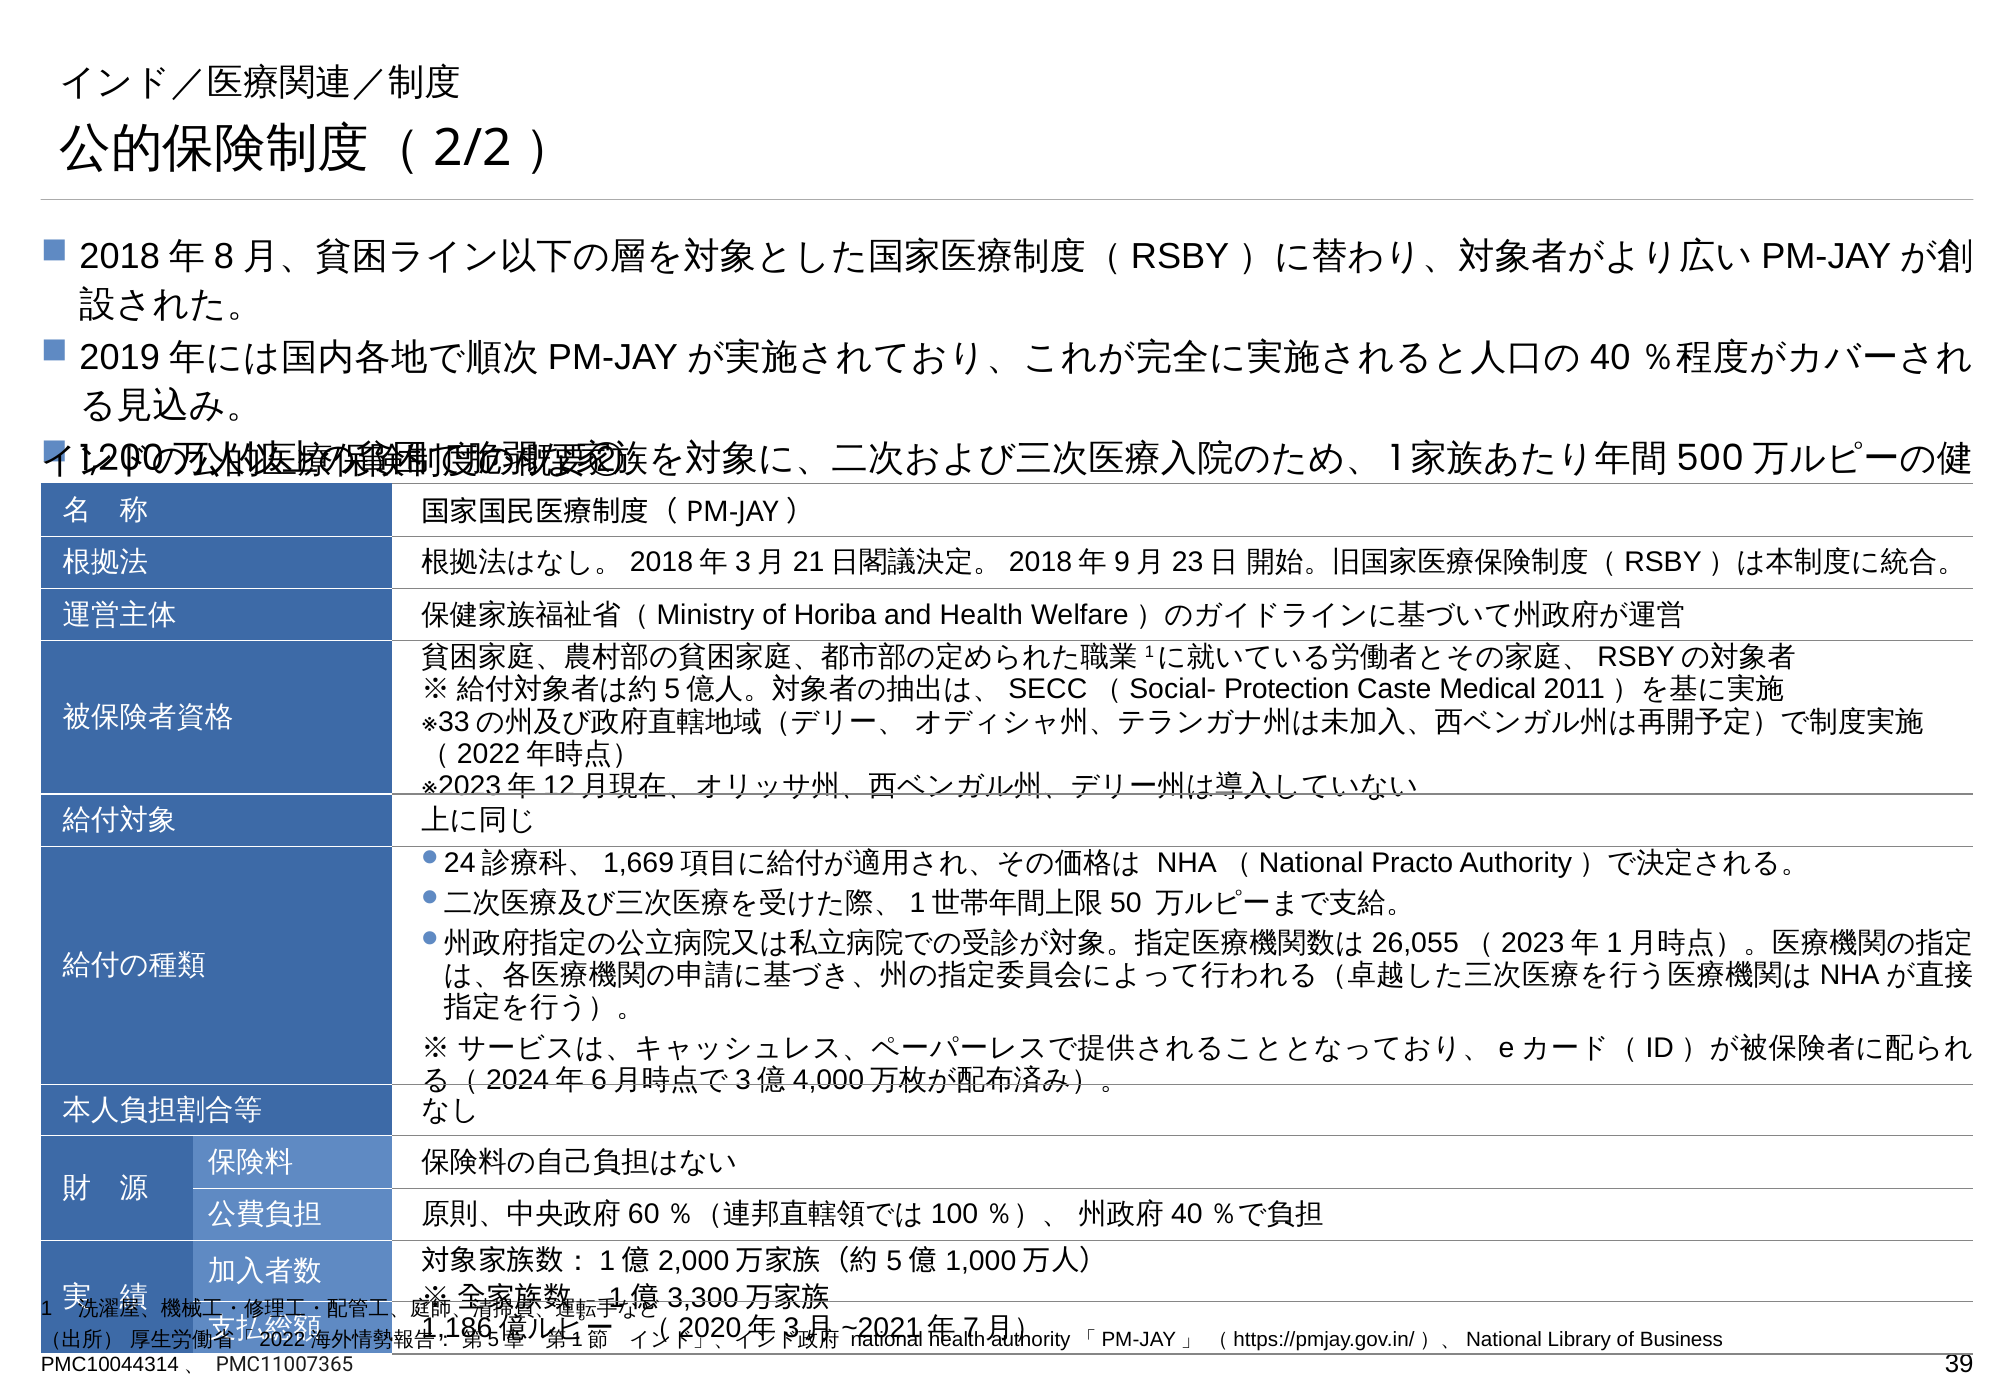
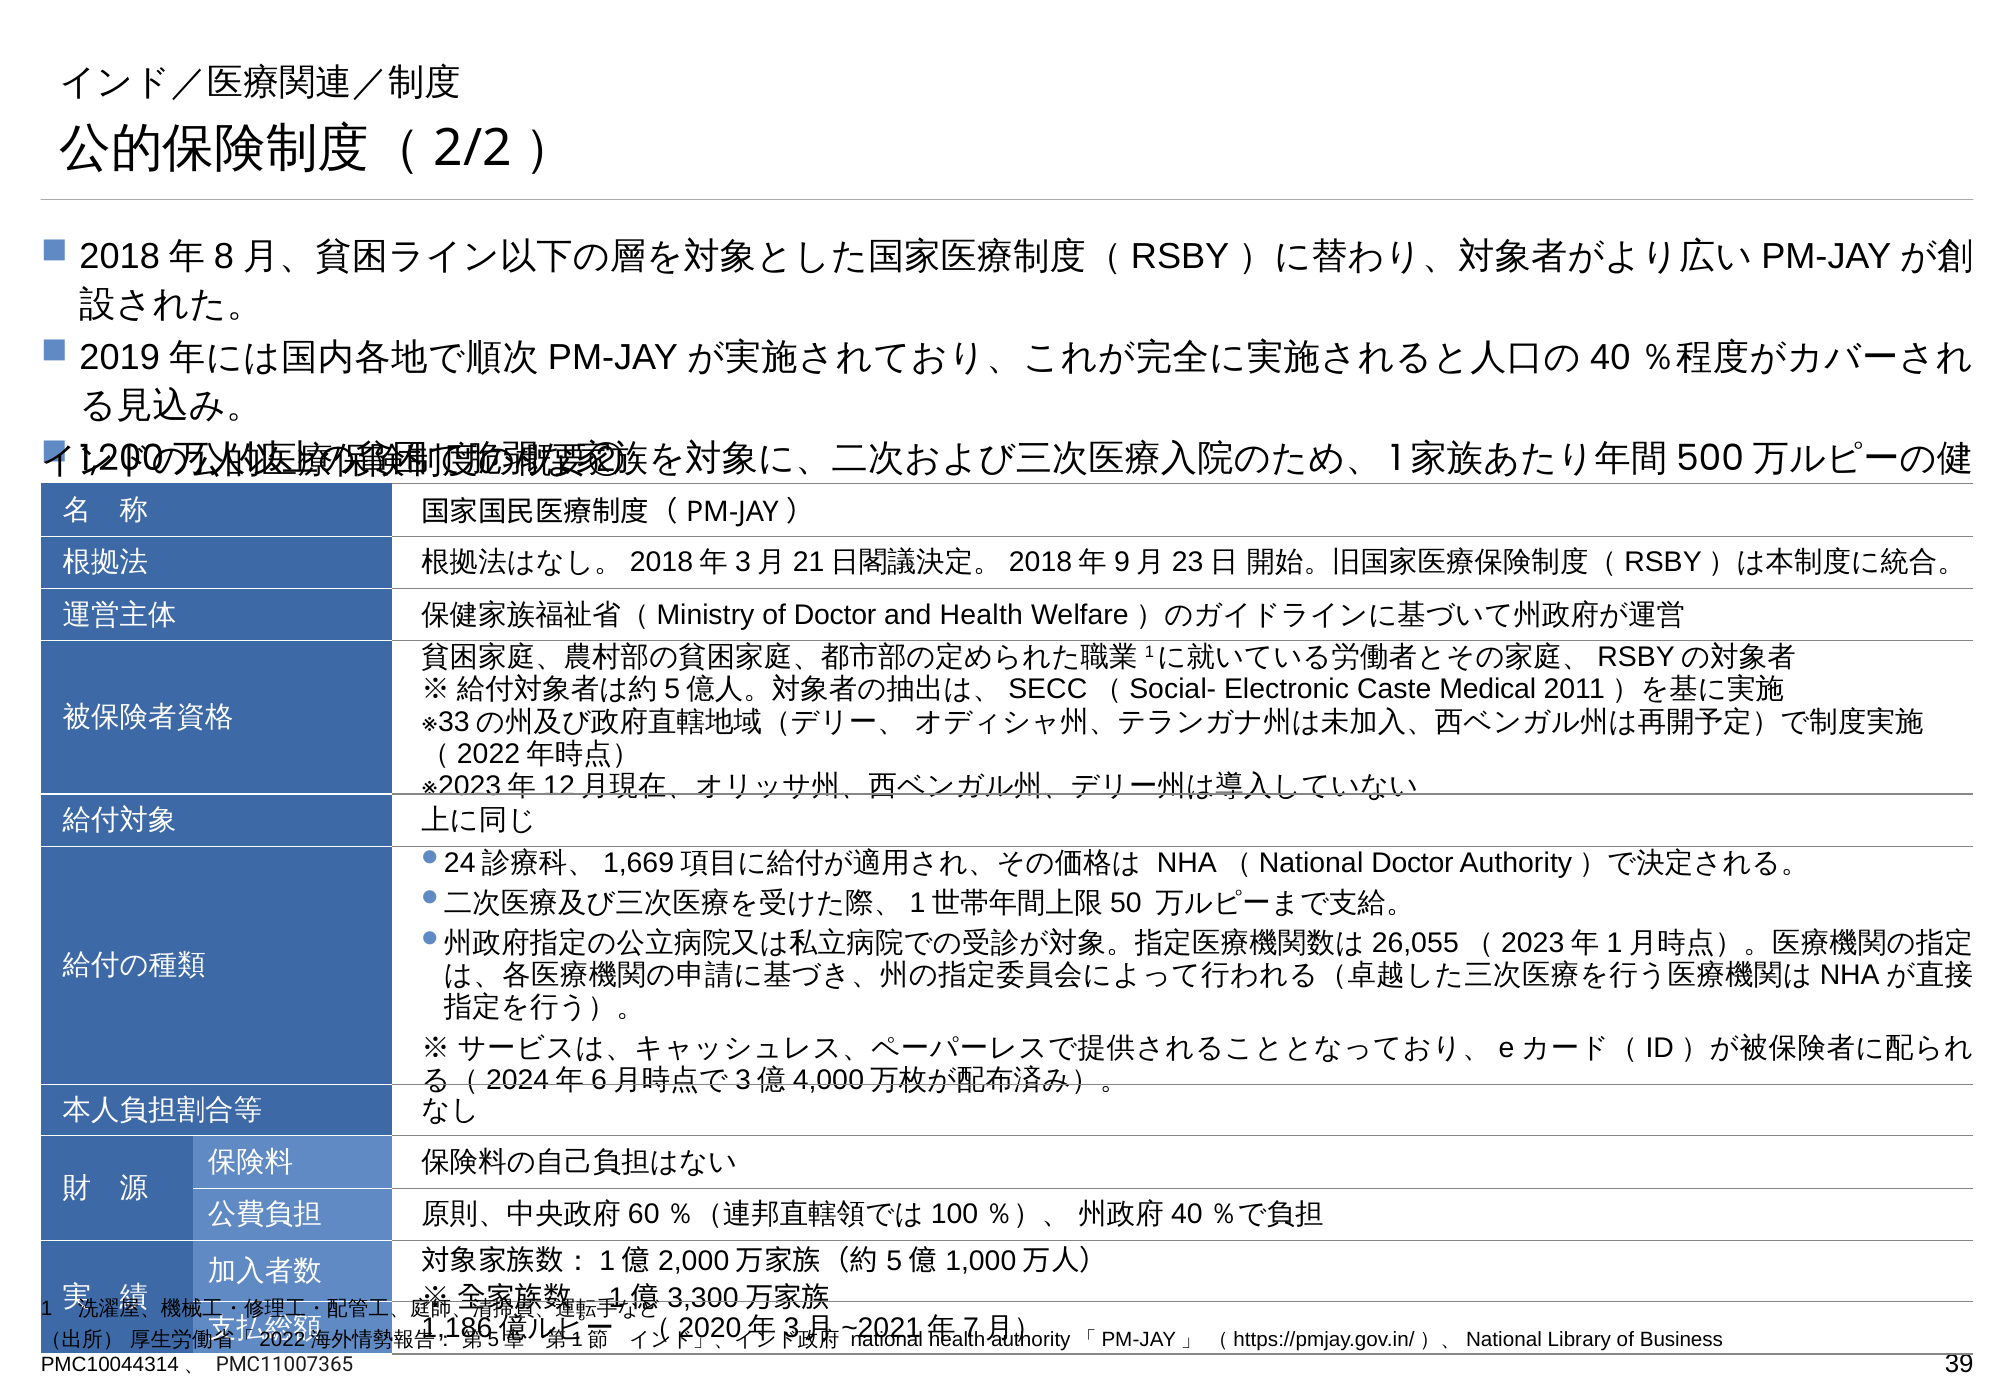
of Horiba: Horiba -> Doctor
Protection: Protection -> Electronic
National Practo: Practo -> Doctor
